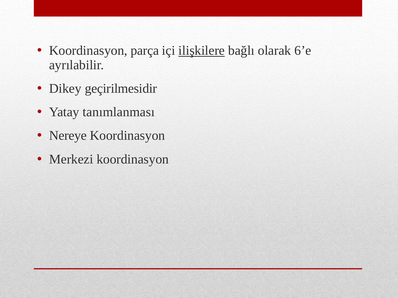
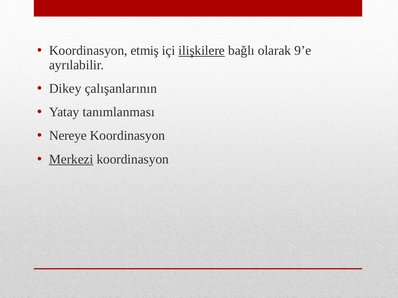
parça: parça -> etmiş
6’e: 6’e -> 9’e
geçirilmesidir: geçirilmesidir -> çalışanlarının
Merkezi underline: none -> present
